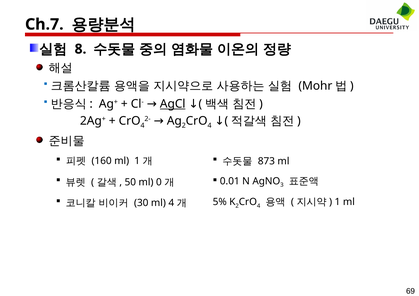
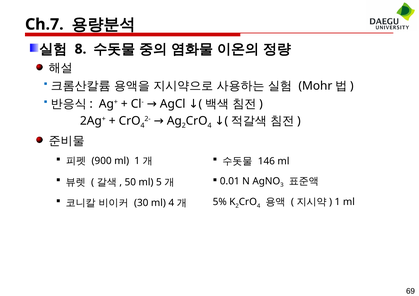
AgCl underline: present -> none
160: 160 -> 900
873: 873 -> 146
0: 0 -> 5
